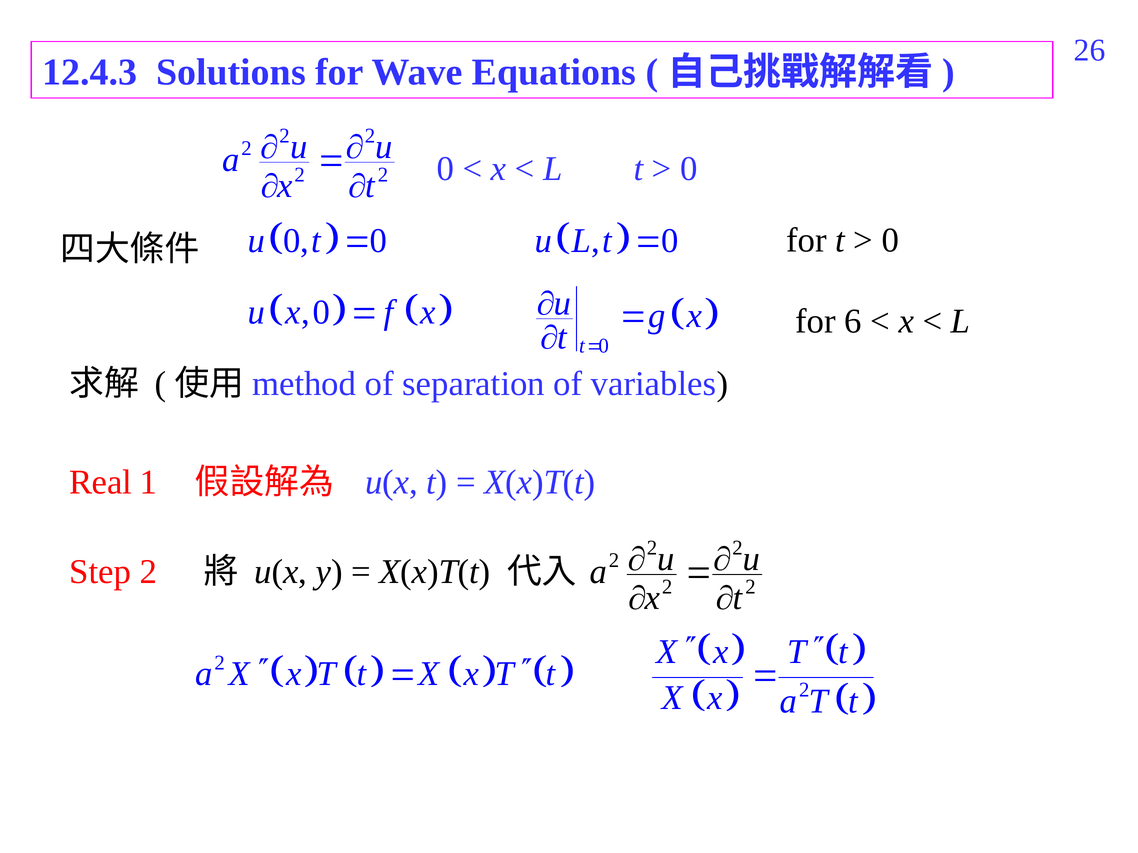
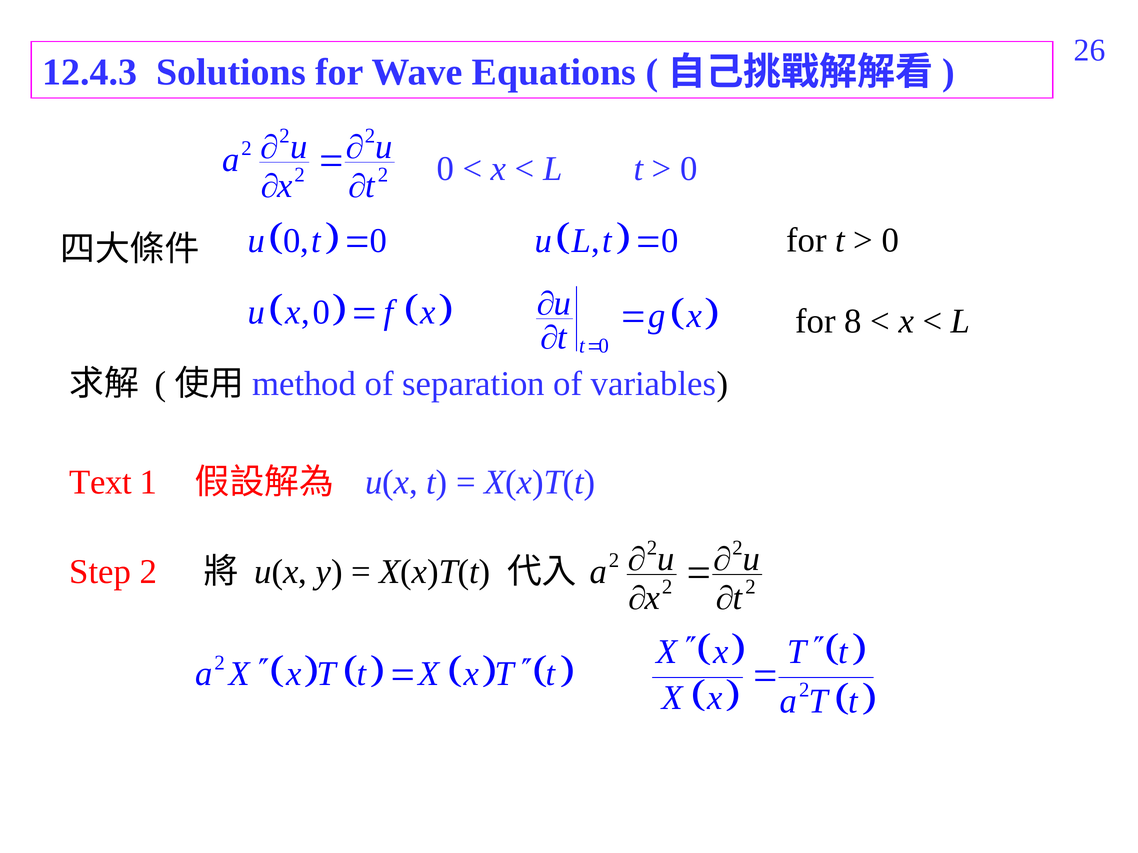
6: 6 -> 8
Real: Real -> Text
